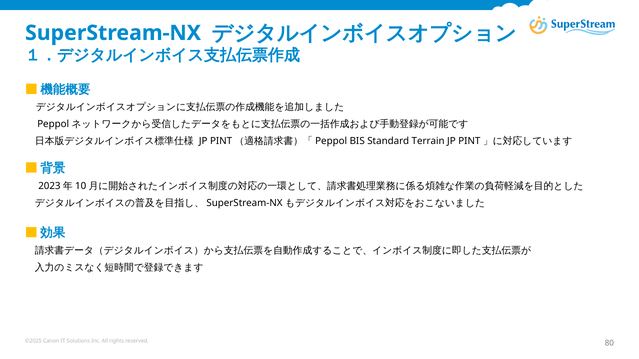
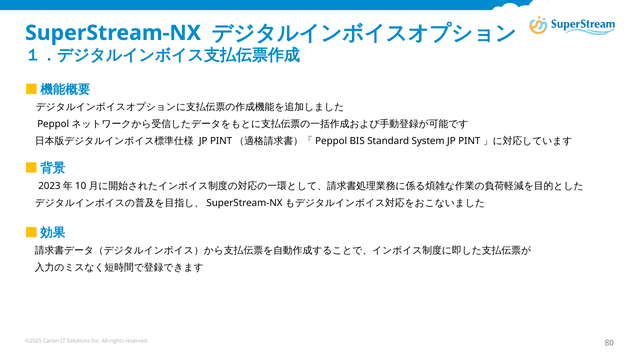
Terrain: Terrain -> System
